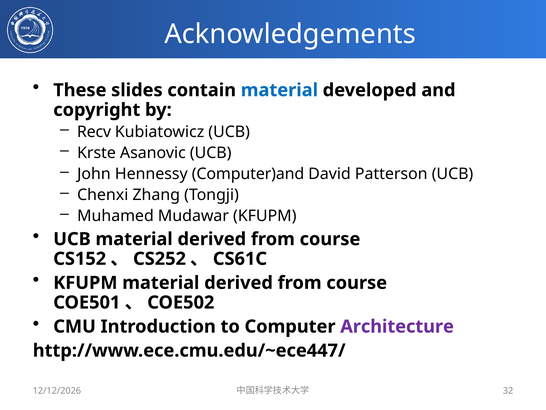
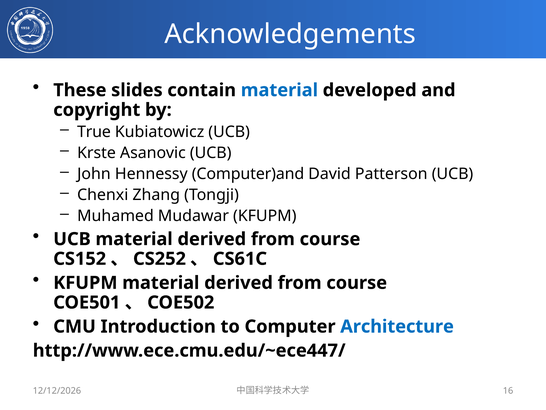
Recv: Recv -> True
Architecture colour: purple -> blue
32: 32 -> 16
